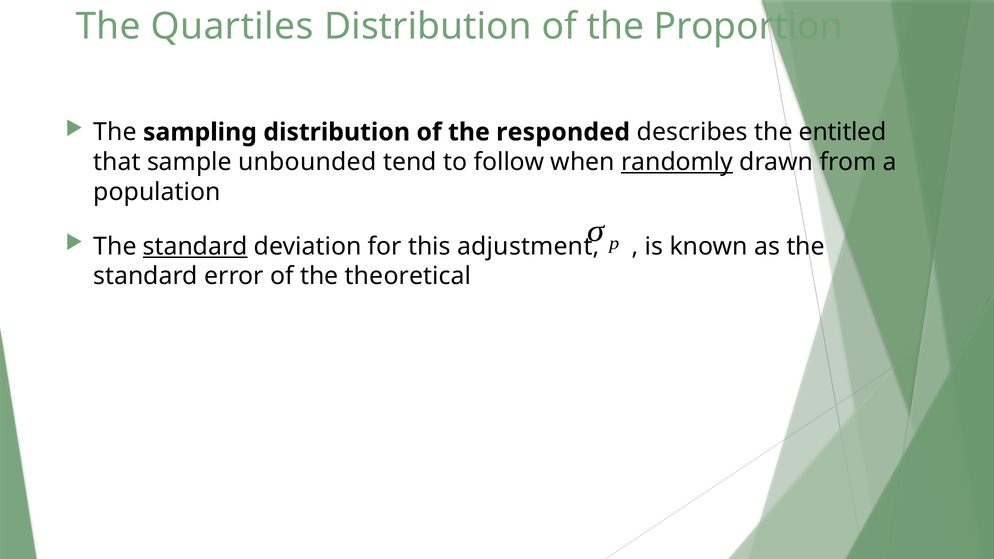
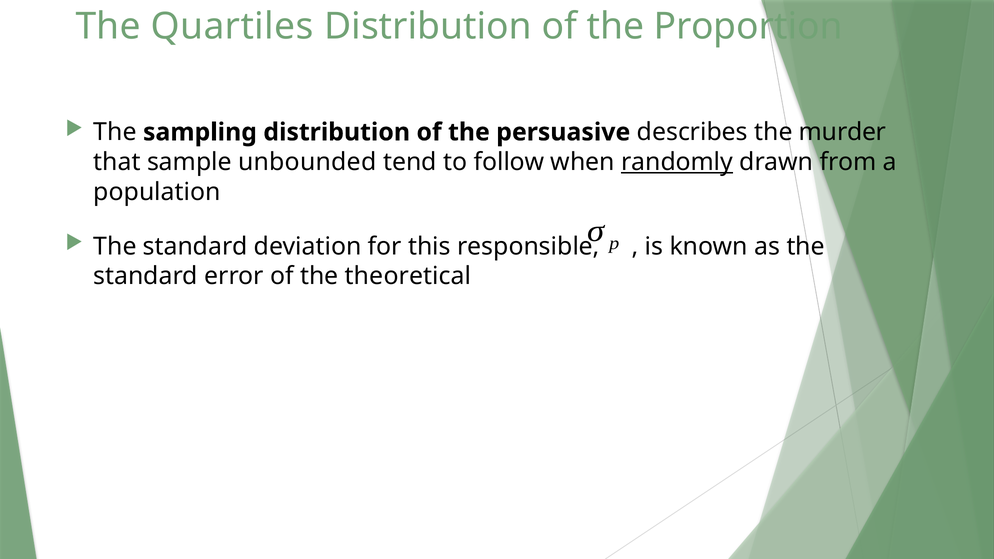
responded: responded -> persuasive
entitled: entitled -> murder
standard at (195, 247) underline: present -> none
adjustment: adjustment -> responsible
